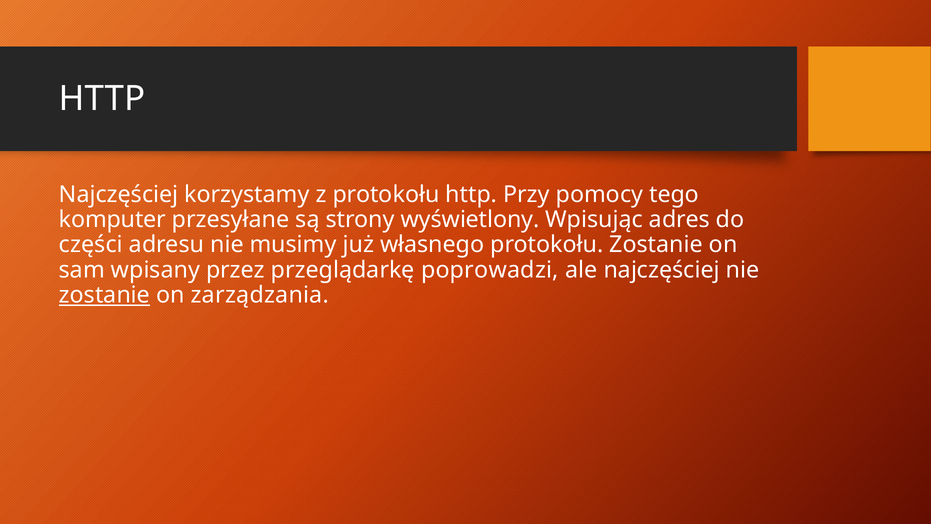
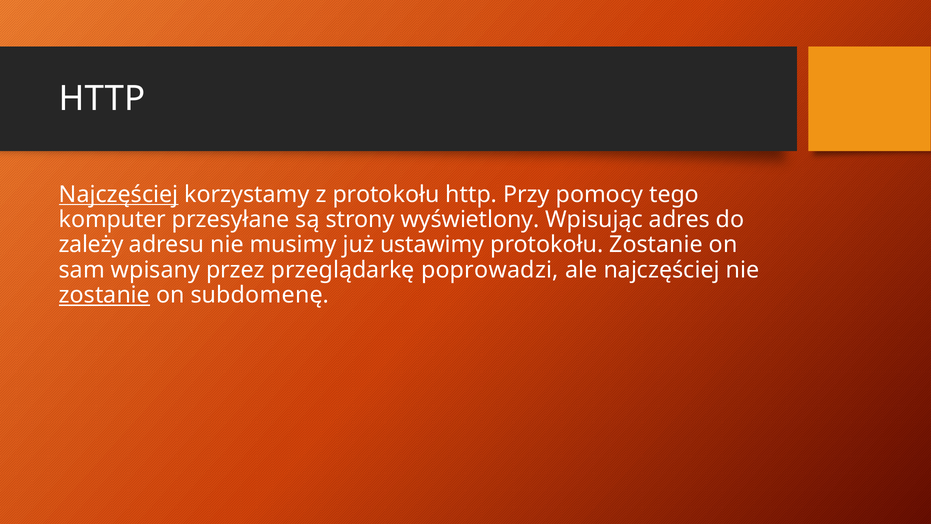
Najczęściej at (119, 194) underline: none -> present
części: części -> zależy
własnego: własnego -> ustawimy
zarządzania: zarządzania -> subdomenę
